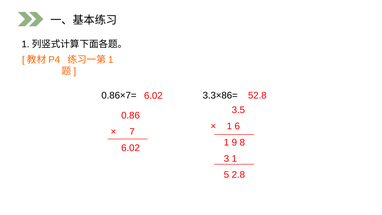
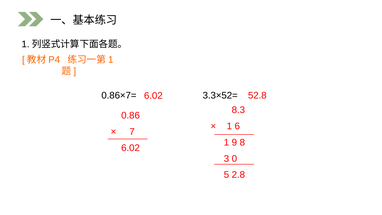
3.3×86=: 3.3×86= -> 3.3×52=
3.5: 3.5 -> 8.3
3 1: 1 -> 0
